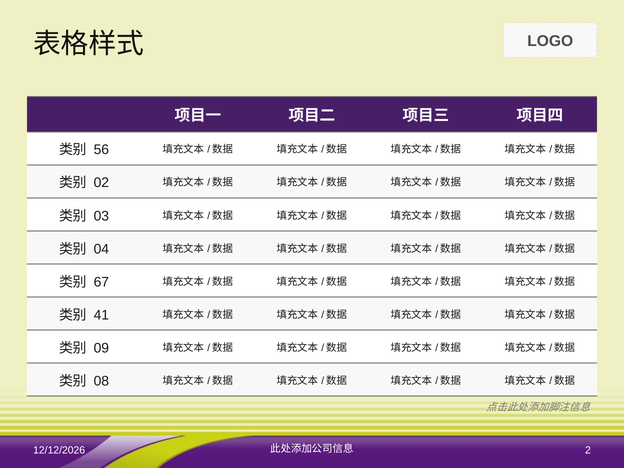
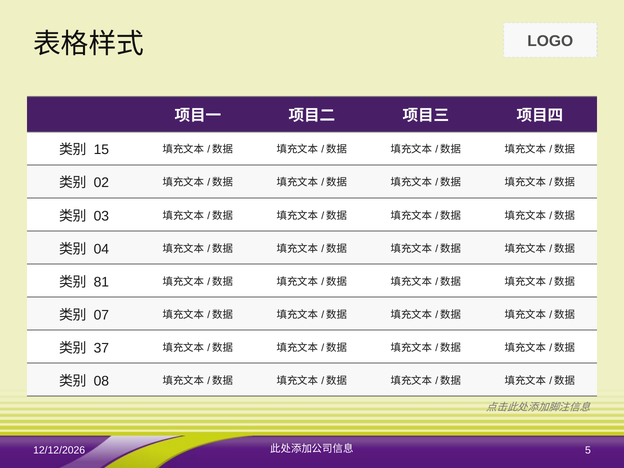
56: 56 -> 15
67: 67 -> 81
41: 41 -> 07
09: 09 -> 37
2: 2 -> 5
